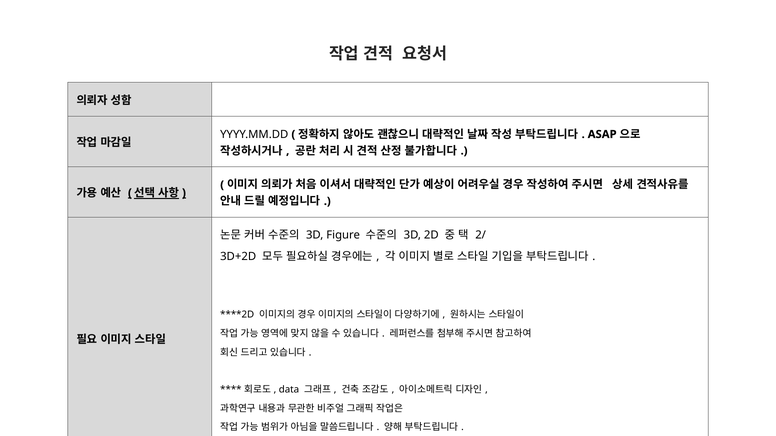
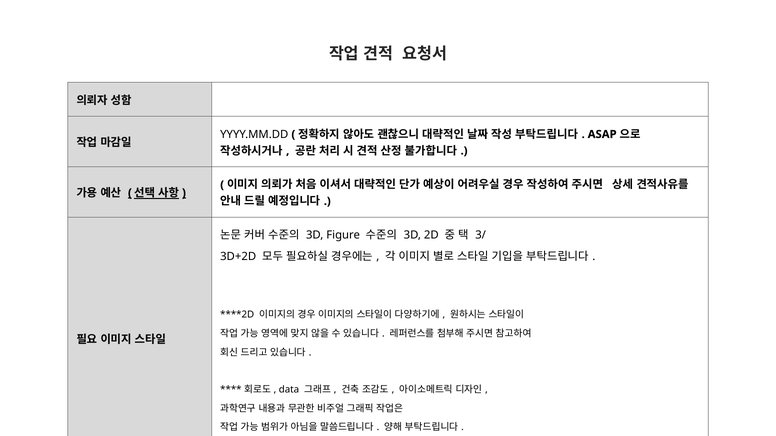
2/: 2/ -> 3/
